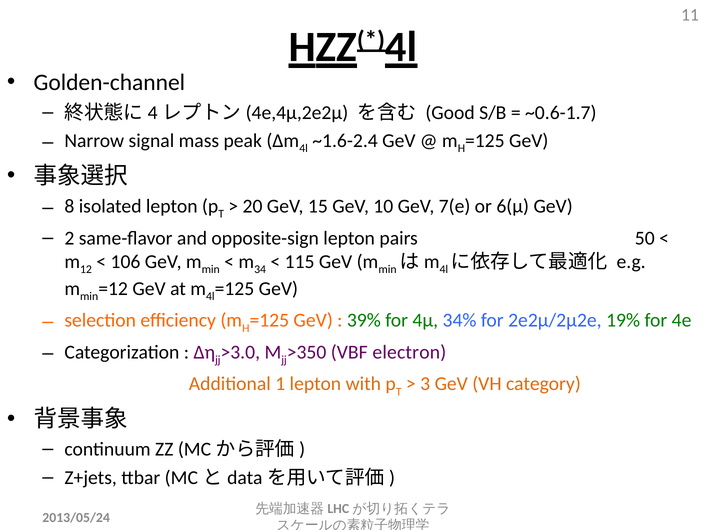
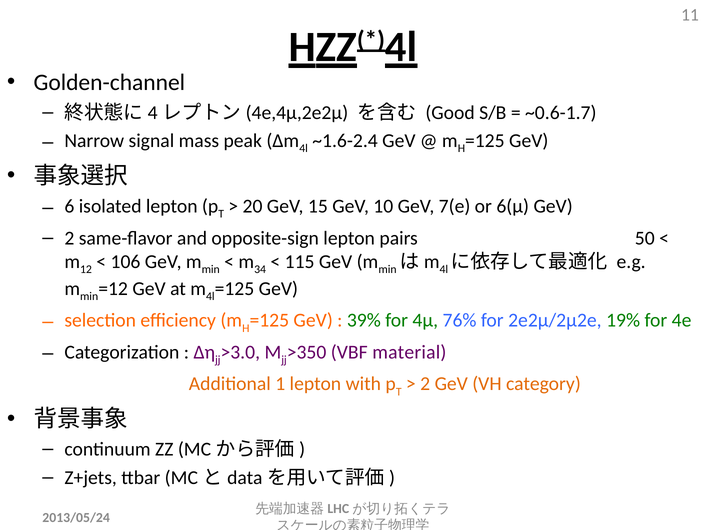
8: 8 -> 6
34%: 34% -> 76%
electron: electron -> material
3 at (425, 384): 3 -> 2
